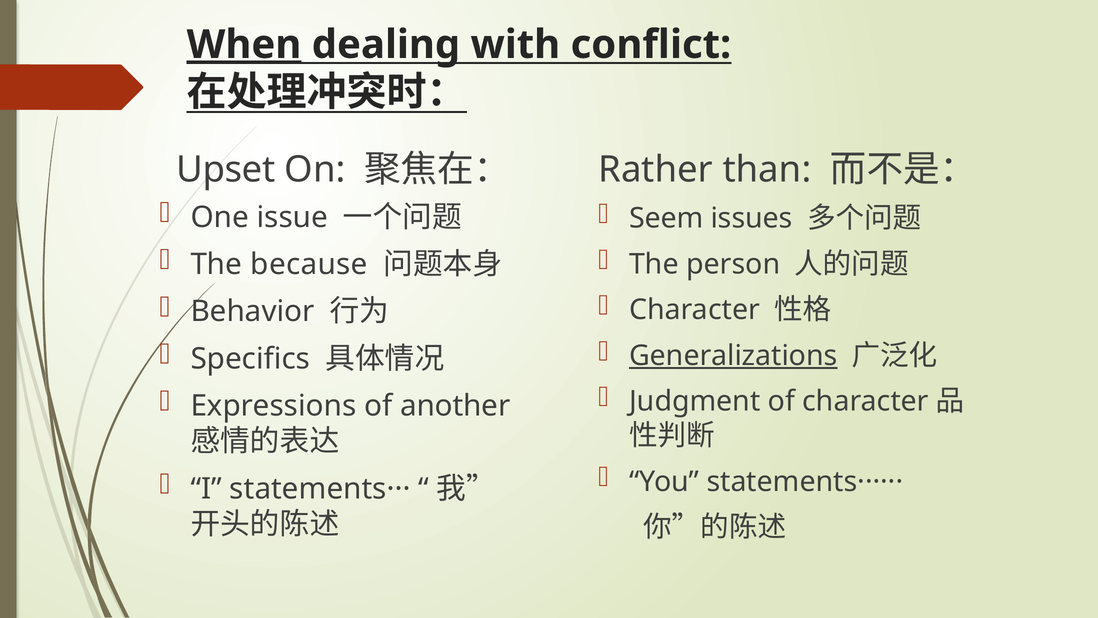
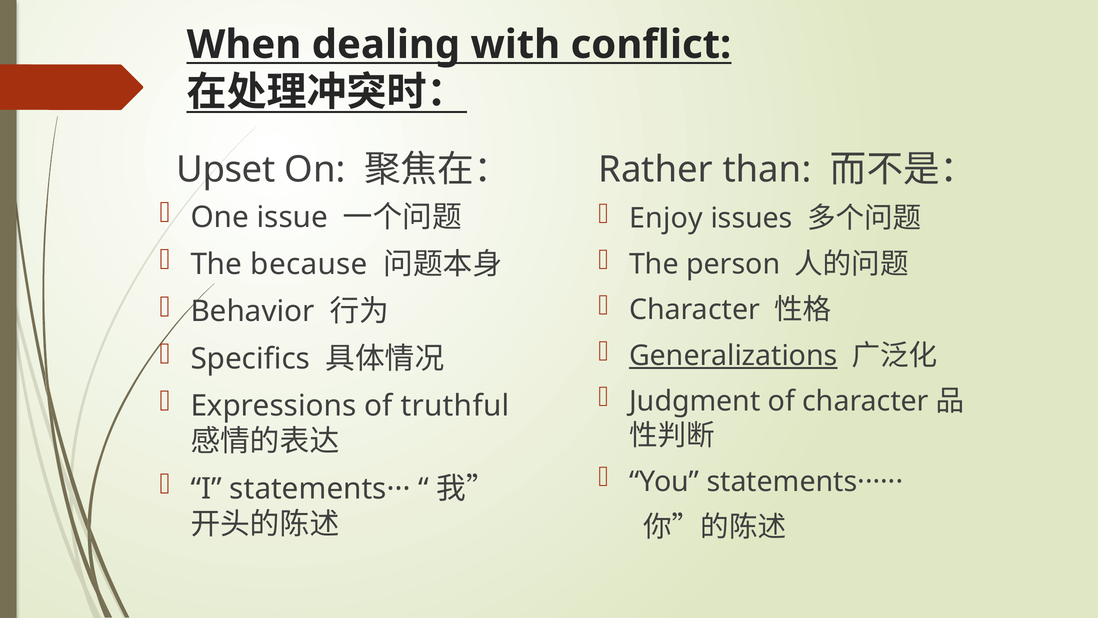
When underline: present -> none
Seem: Seem -> Enjoy
another: another -> truthful
